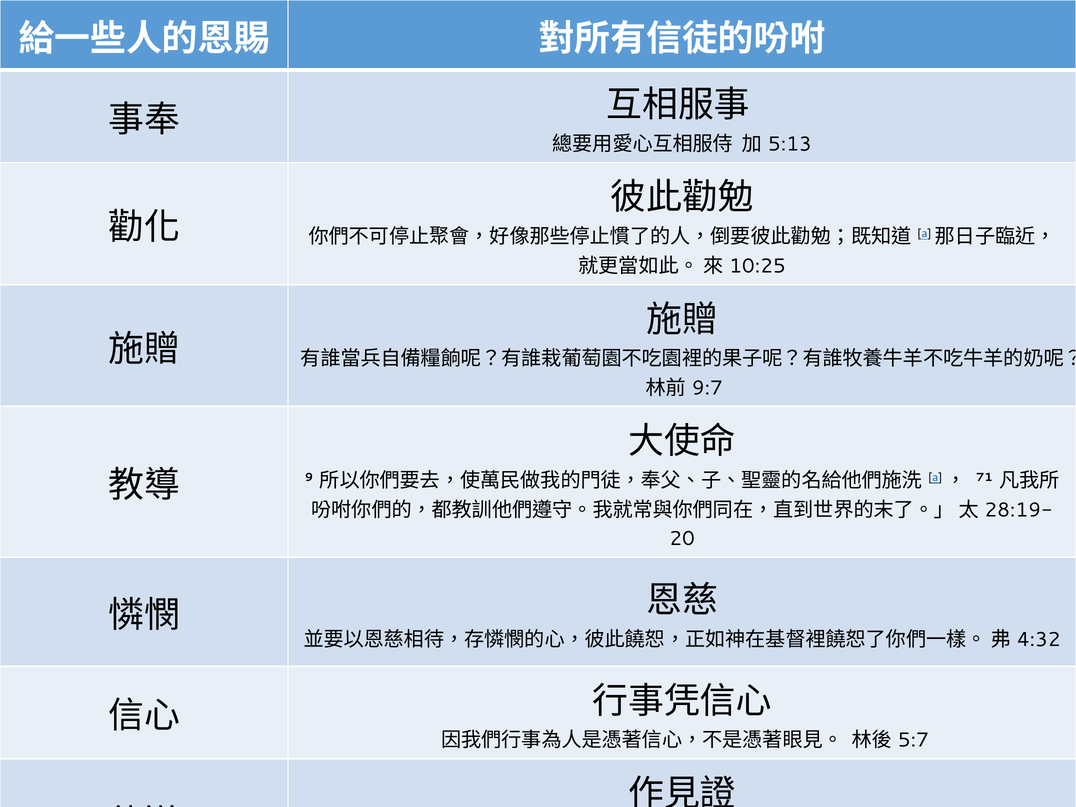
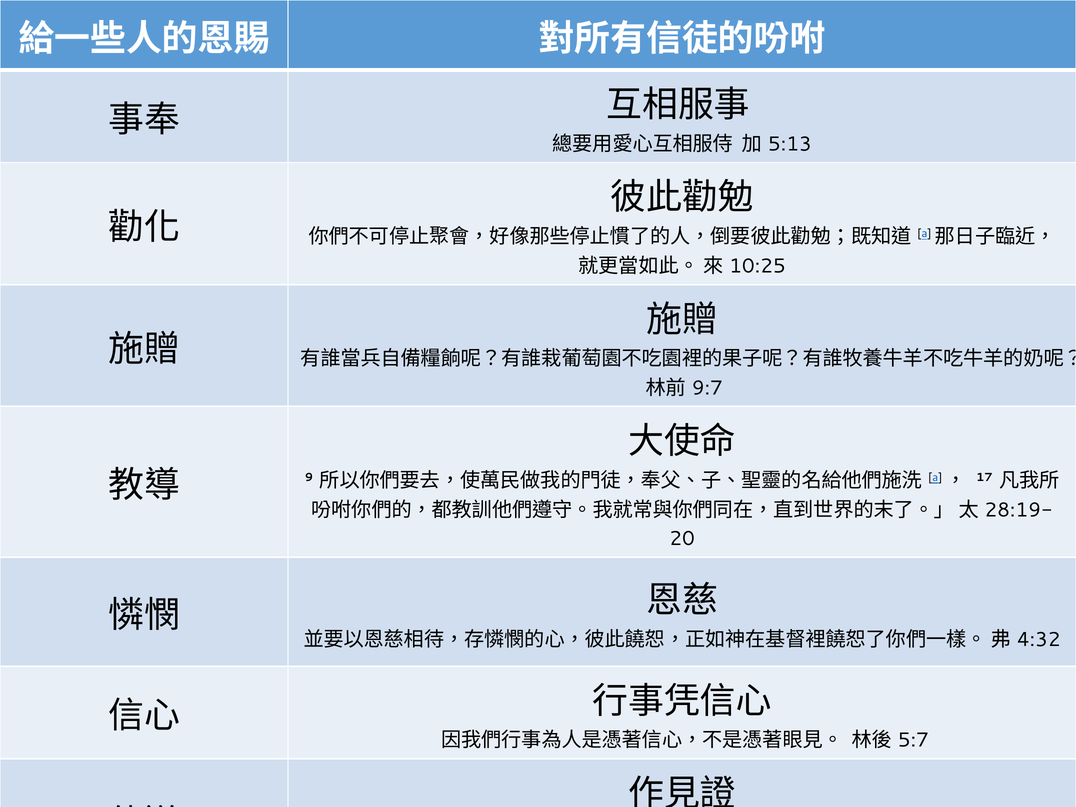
71: 71 -> 17
